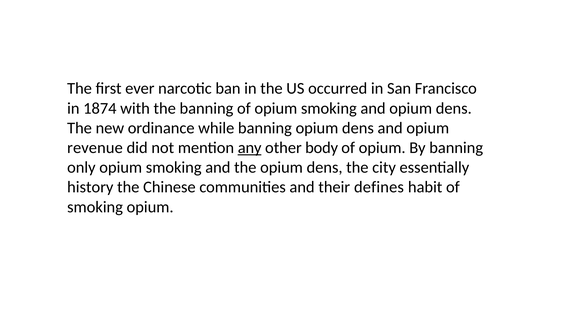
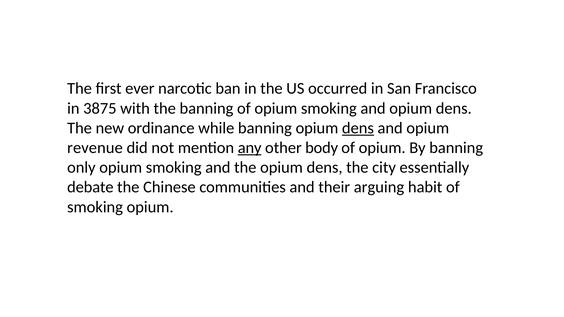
1874: 1874 -> 3875
dens at (358, 128) underline: none -> present
history: history -> debate
defines: defines -> arguing
